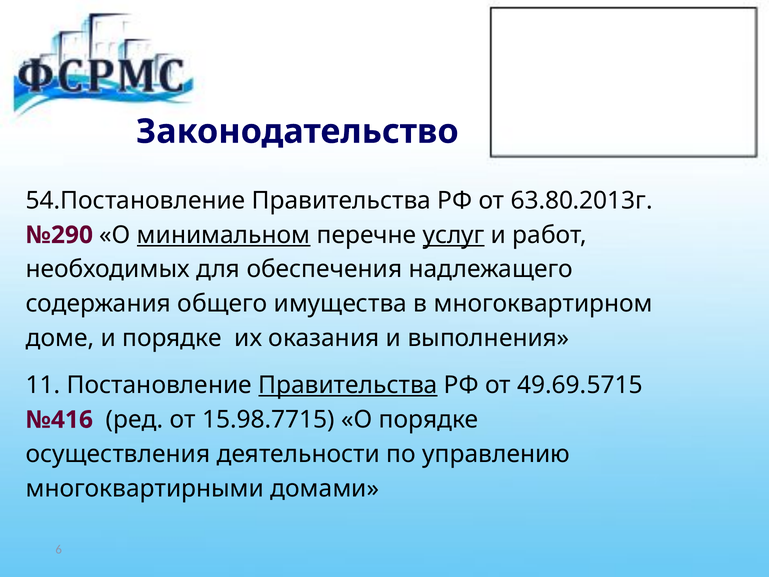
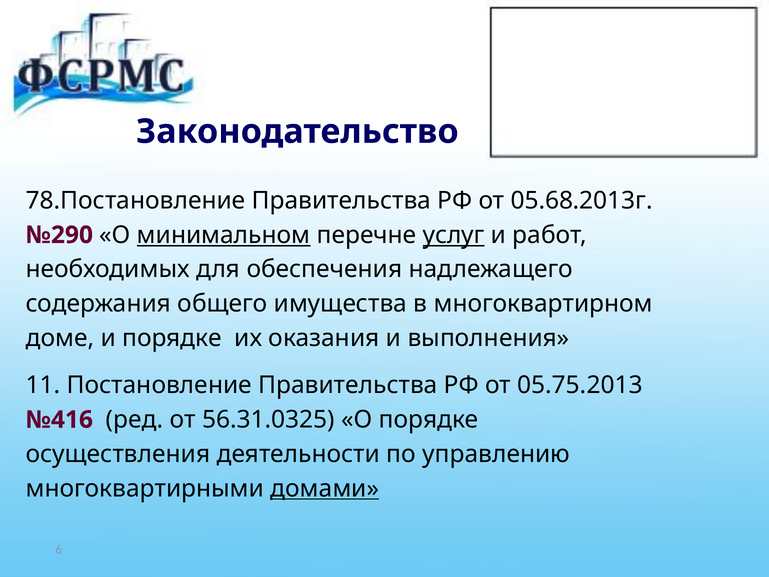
54.Постановление: 54.Постановление -> 78.Постановление
63.80.2013г: 63.80.2013г -> 05.68.2013г
Правительства at (348, 385) underline: present -> none
49.69.5715: 49.69.5715 -> 05.75.2013
15.98.7715: 15.98.7715 -> 56.31.0325
домами underline: none -> present
